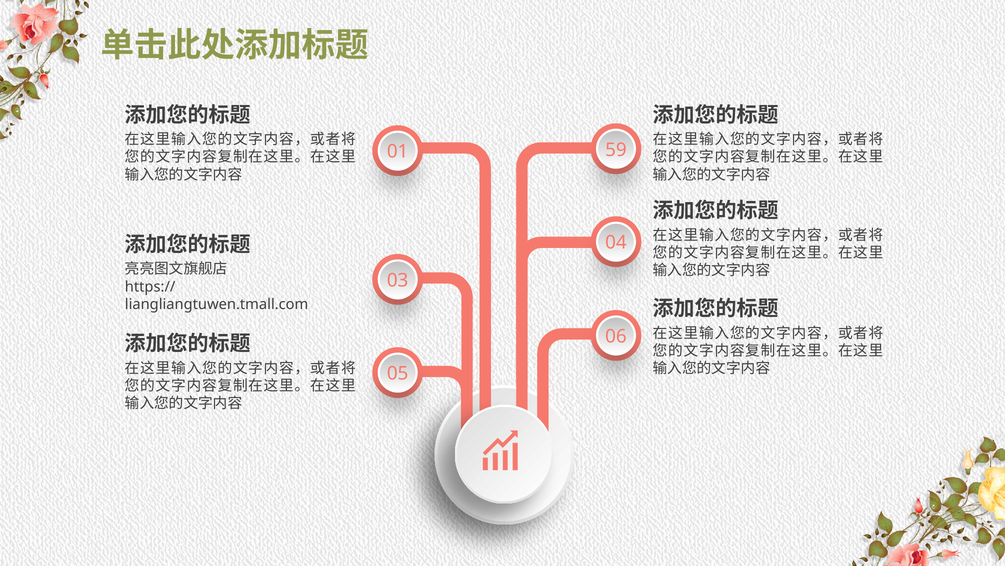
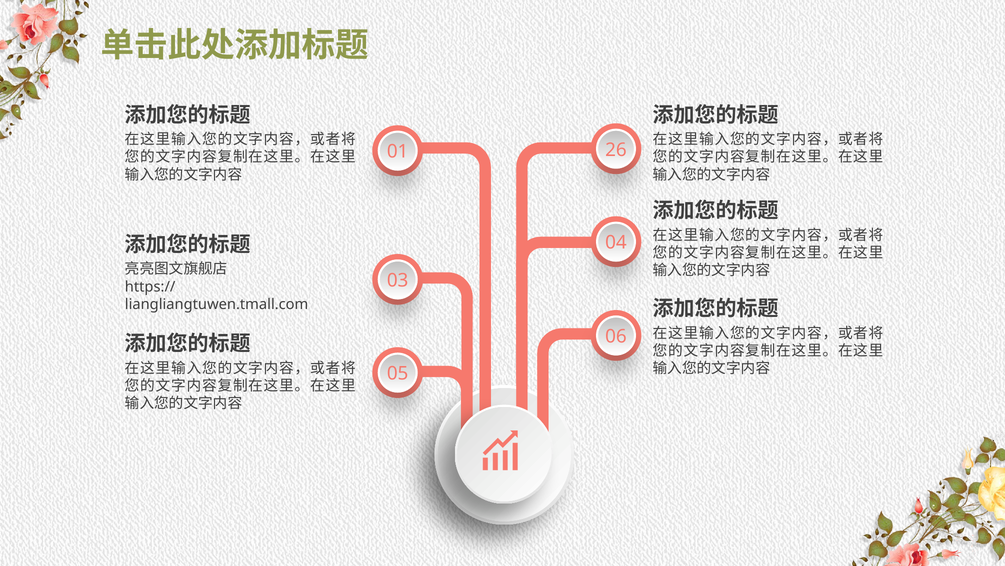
59: 59 -> 26
